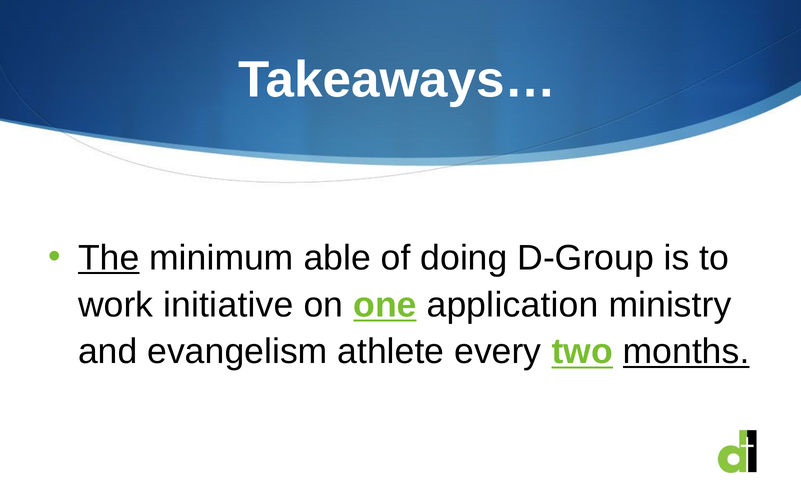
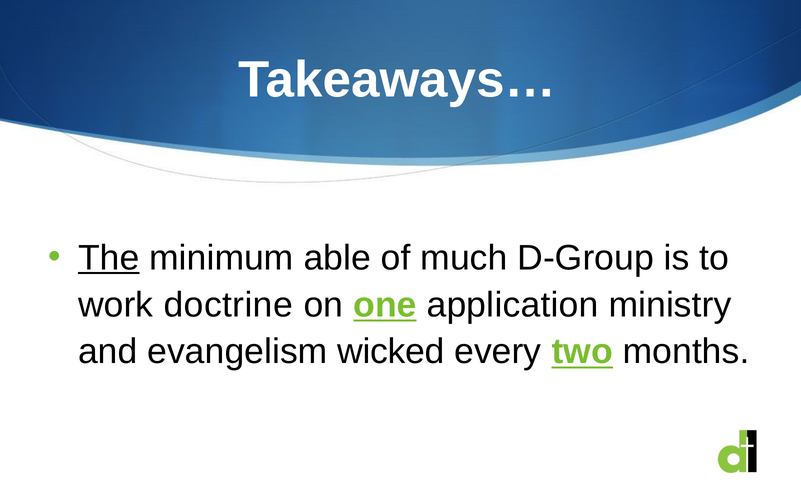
doing: doing -> much
initiative: initiative -> doctrine
athlete: athlete -> wicked
months underline: present -> none
